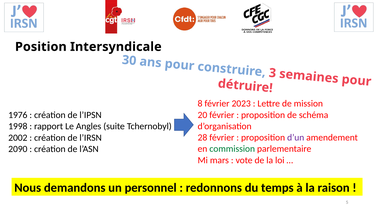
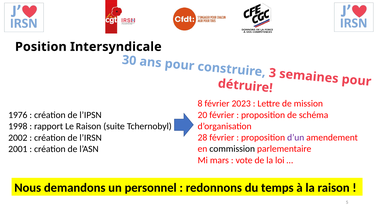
Le Angles: Angles -> Raison
commission colour: green -> black
2090: 2090 -> 2001
